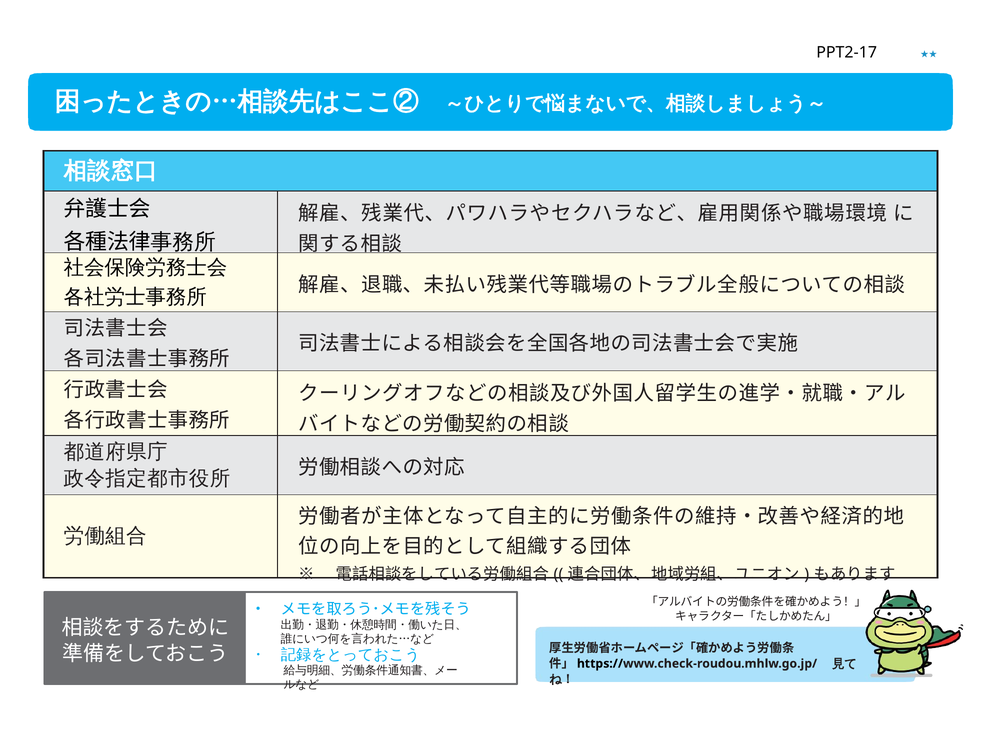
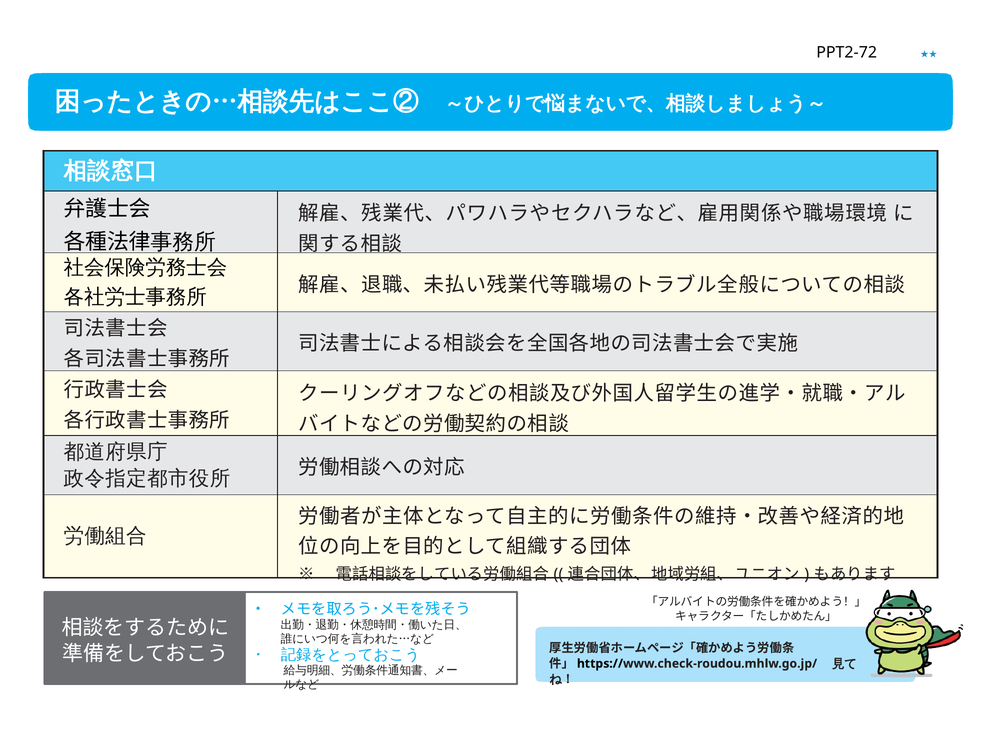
PPT2-17: PPT2-17 -> PPT2-72
